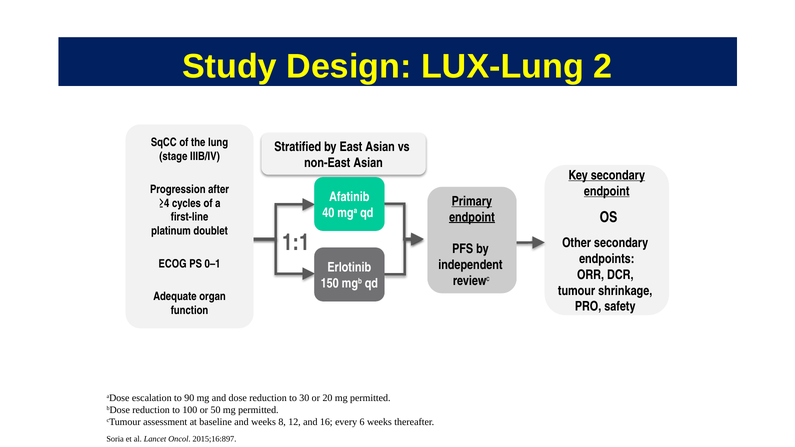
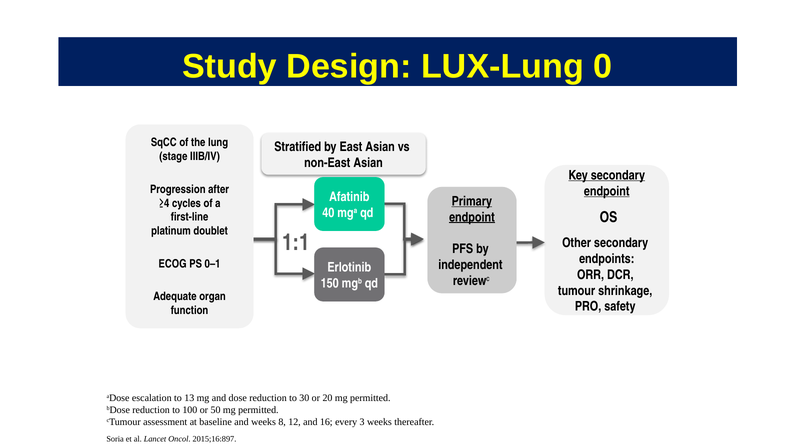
2: 2 -> 0
90: 90 -> 13
6: 6 -> 3
